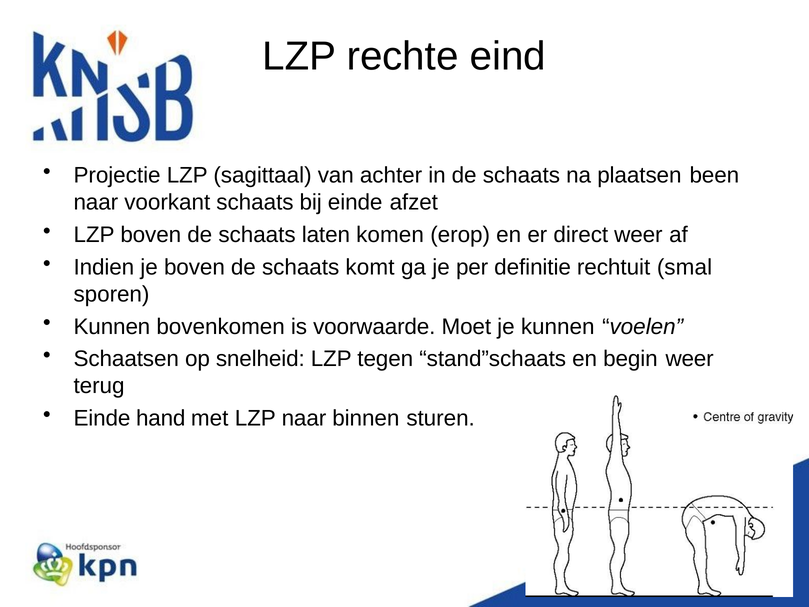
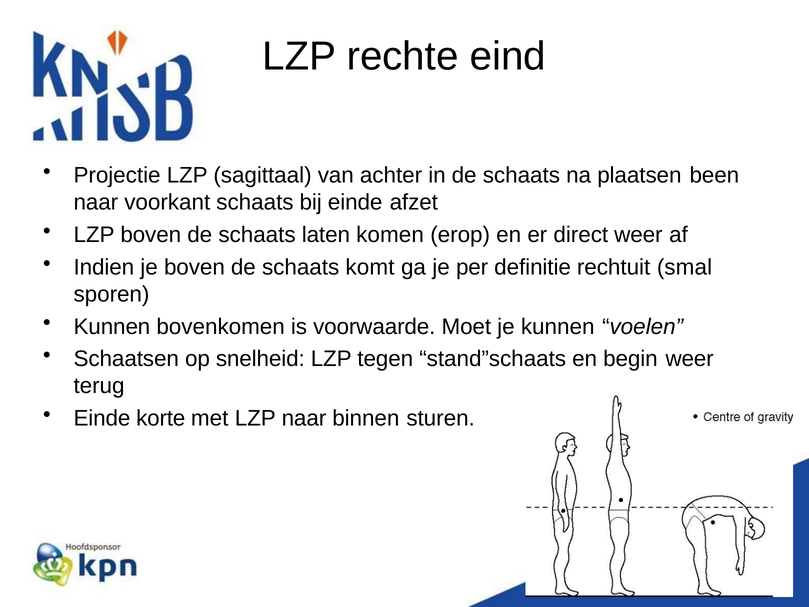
hand: hand -> korte
